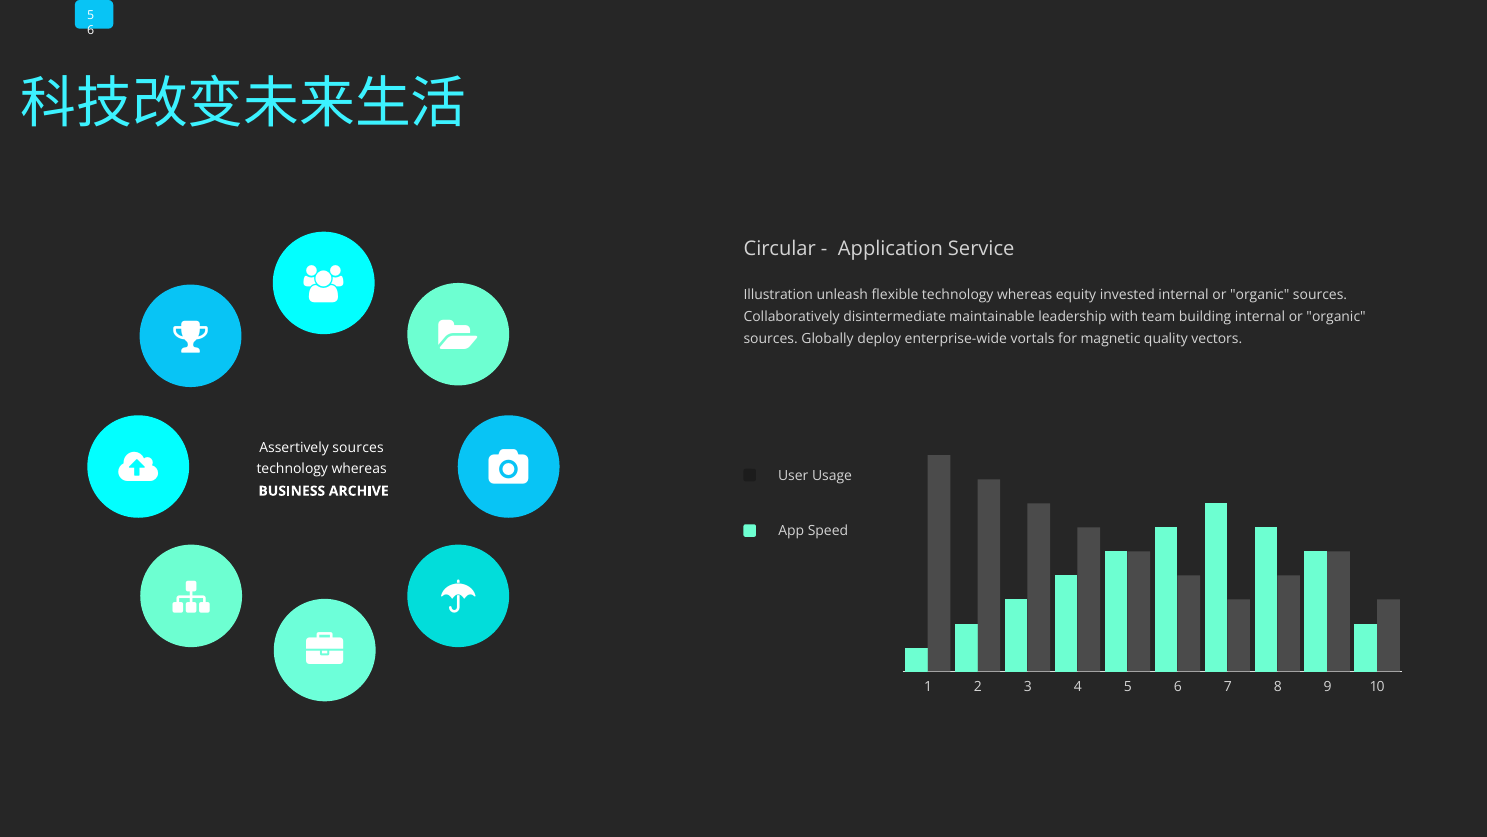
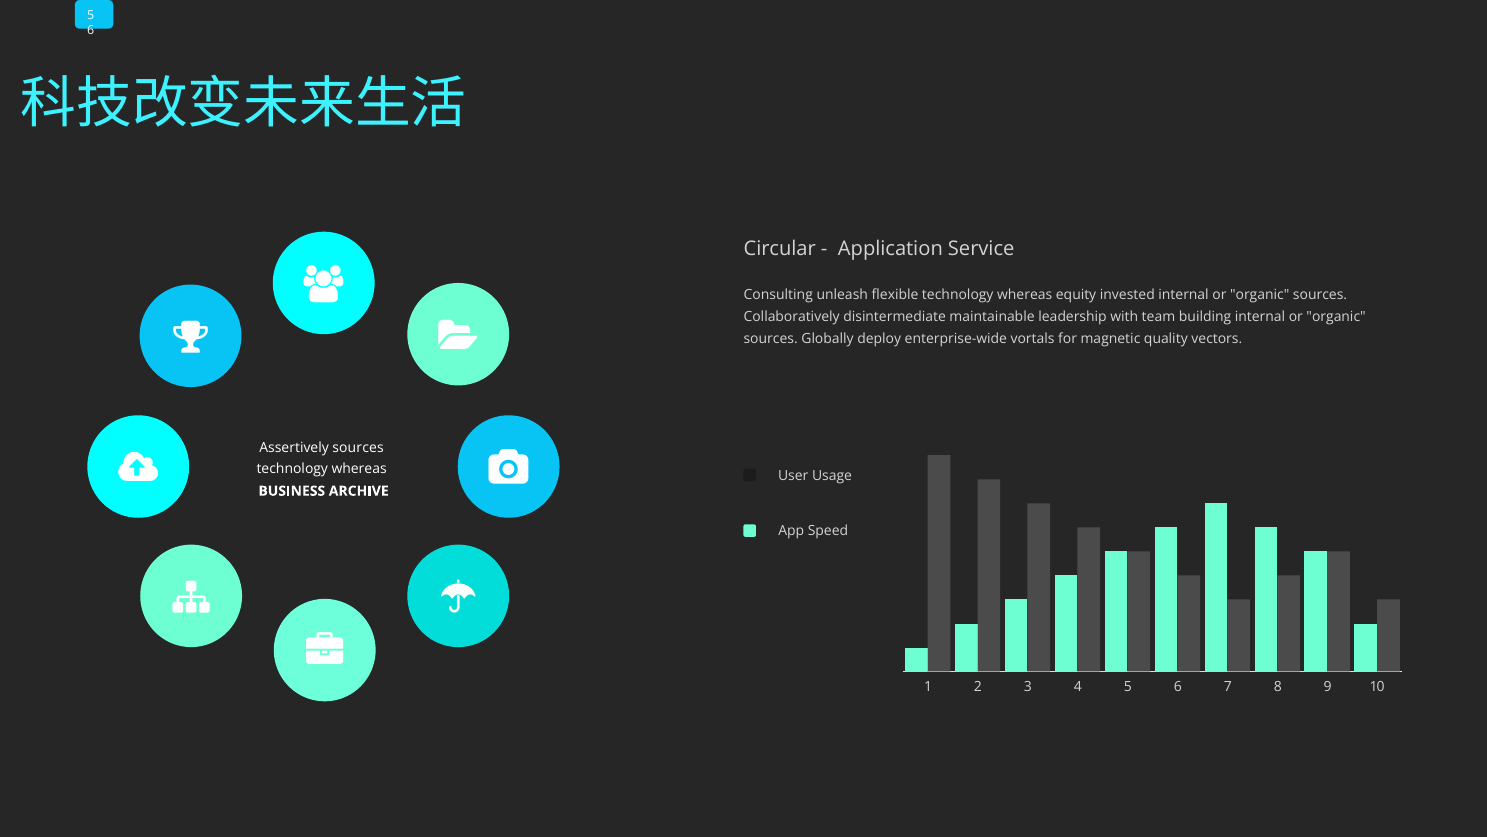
Illustration: Illustration -> Consulting
